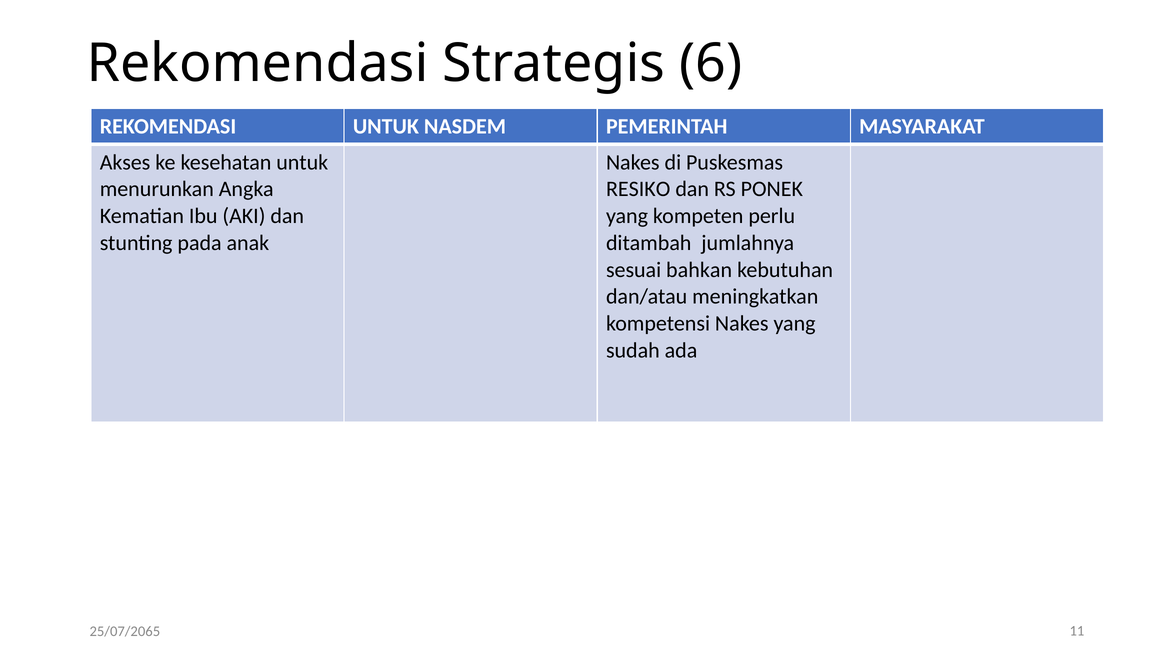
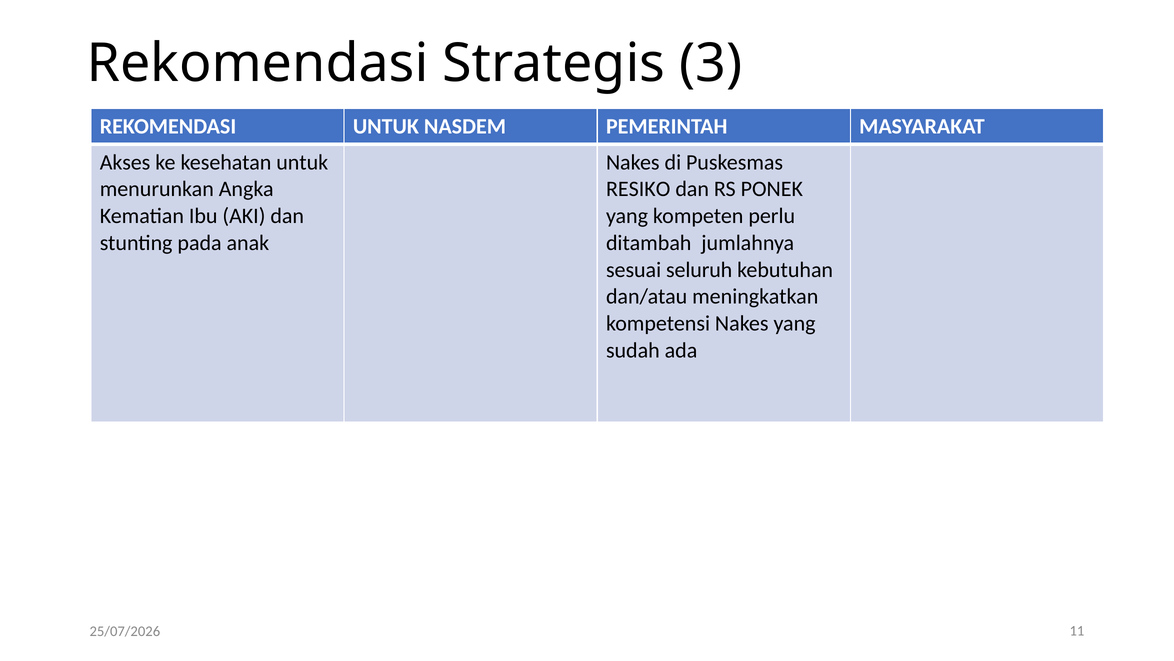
6: 6 -> 3
bahkan: bahkan -> seluruh
25/07/2065: 25/07/2065 -> 25/07/2026
